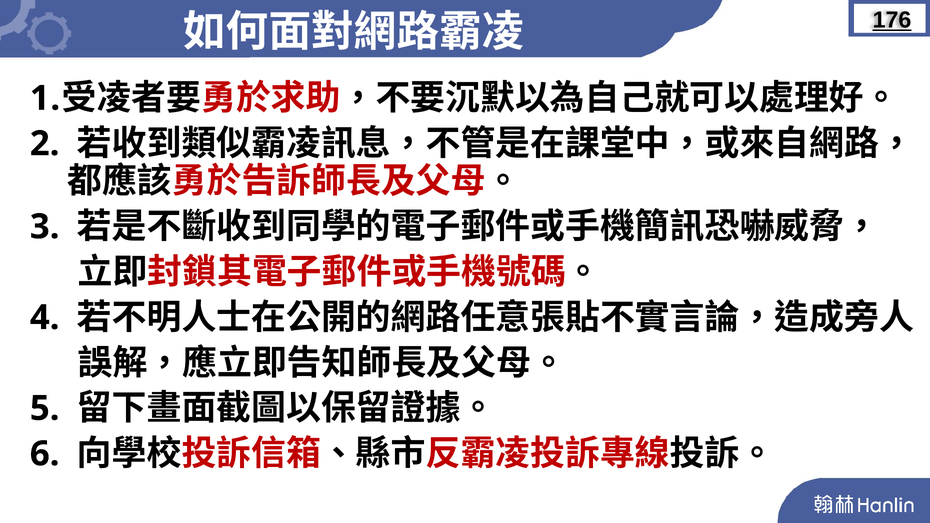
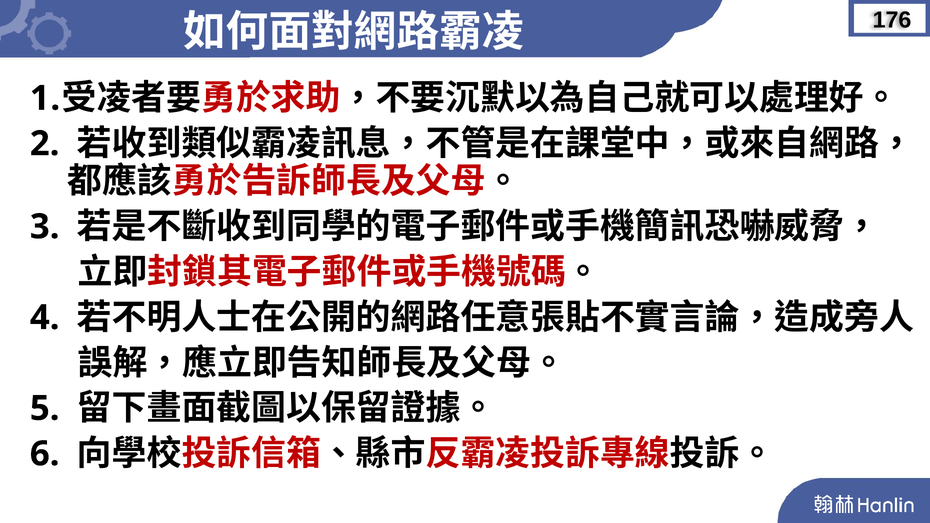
176 underline: present -> none
